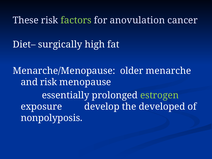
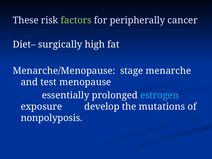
anovulation: anovulation -> peripherally
older: older -> stage
and risk: risk -> test
estrogen colour: light green -> light blue
developed: developed -> mutations
